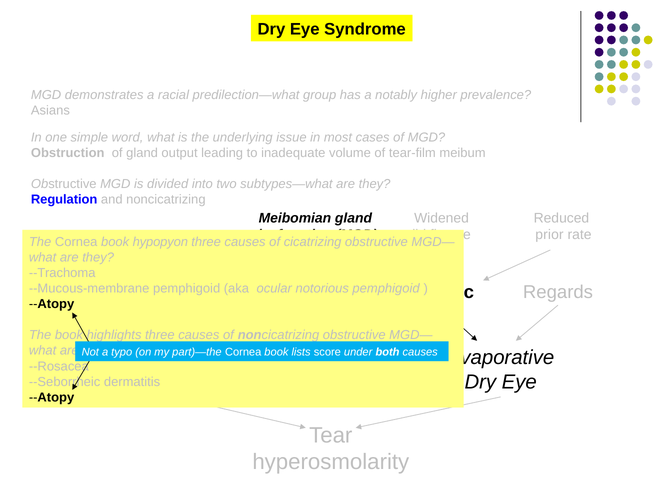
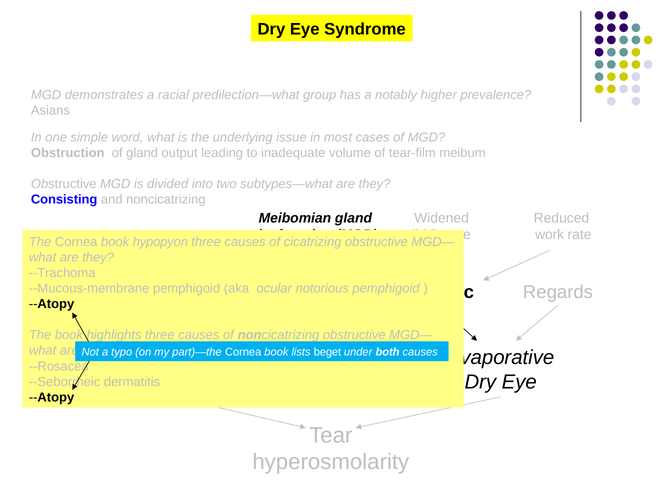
Regulation: Regulation -> Consisting
prior: prior -> work
score: score -> beget
